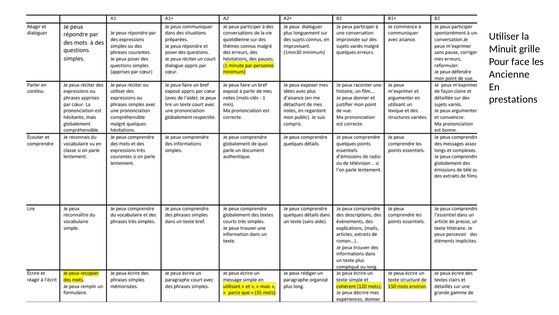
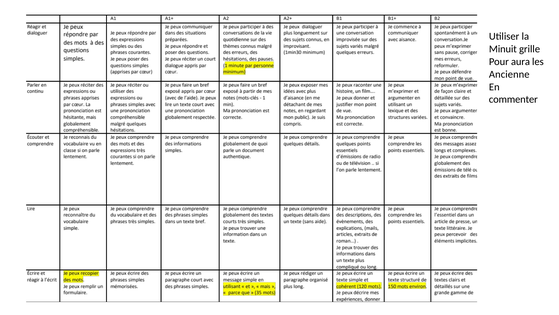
face: face -> aura
prestations: prestations -> commenter
